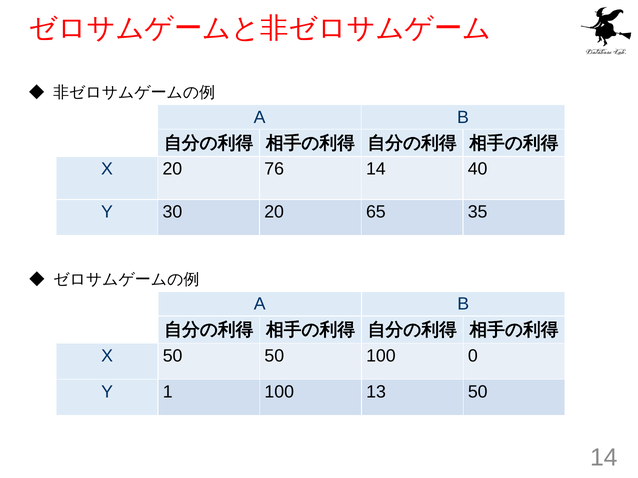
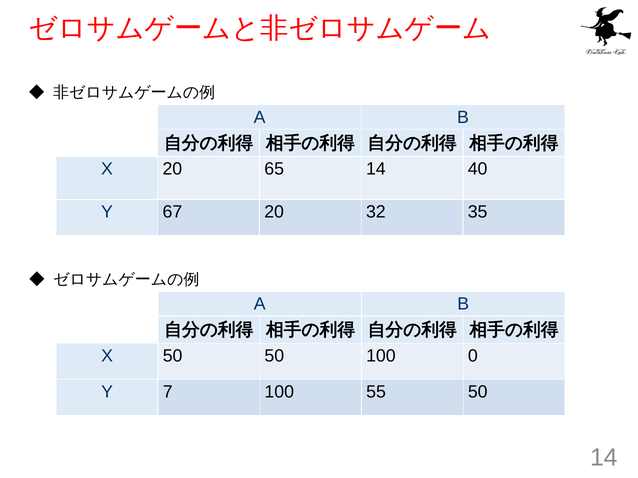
76: 76 -> 65
30: 30 -> 67
65: 65 -> 32
1: 1 -> 7
13: 13 -> 55
